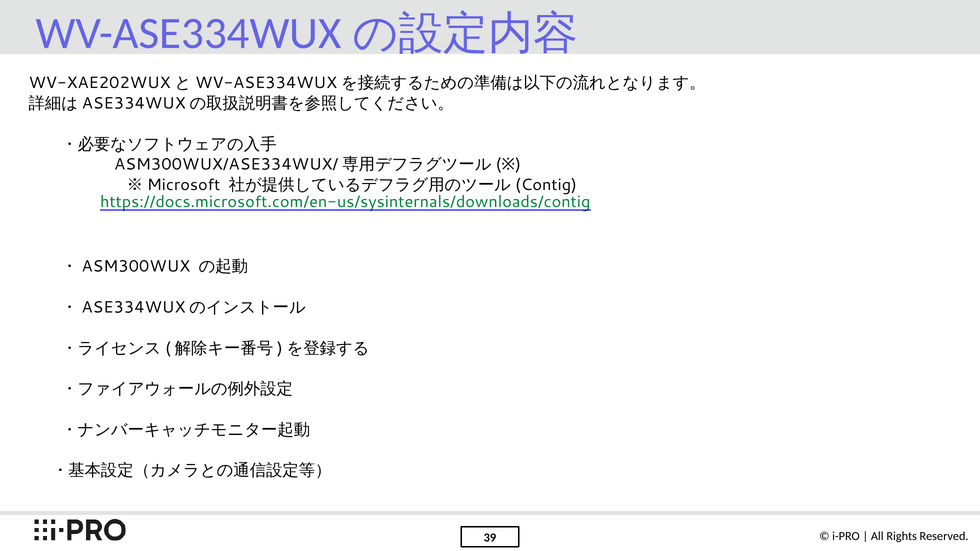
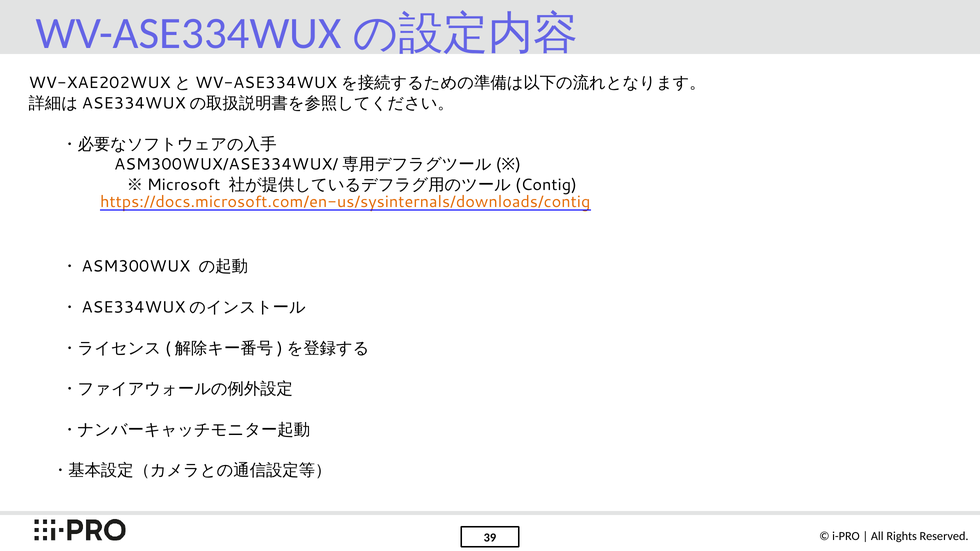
https://docs.microsoft.com/en-us/sysinternals/downloads/contig colour: green -> orange
